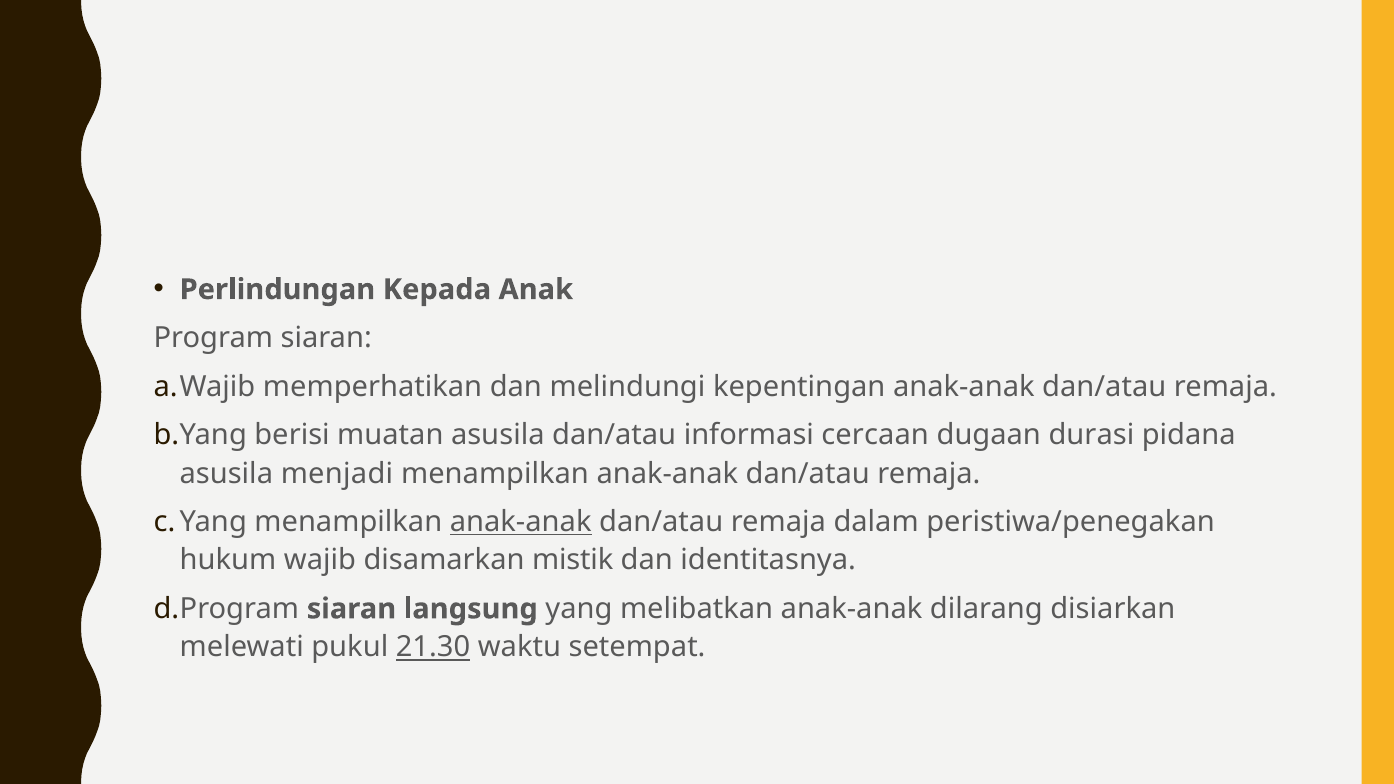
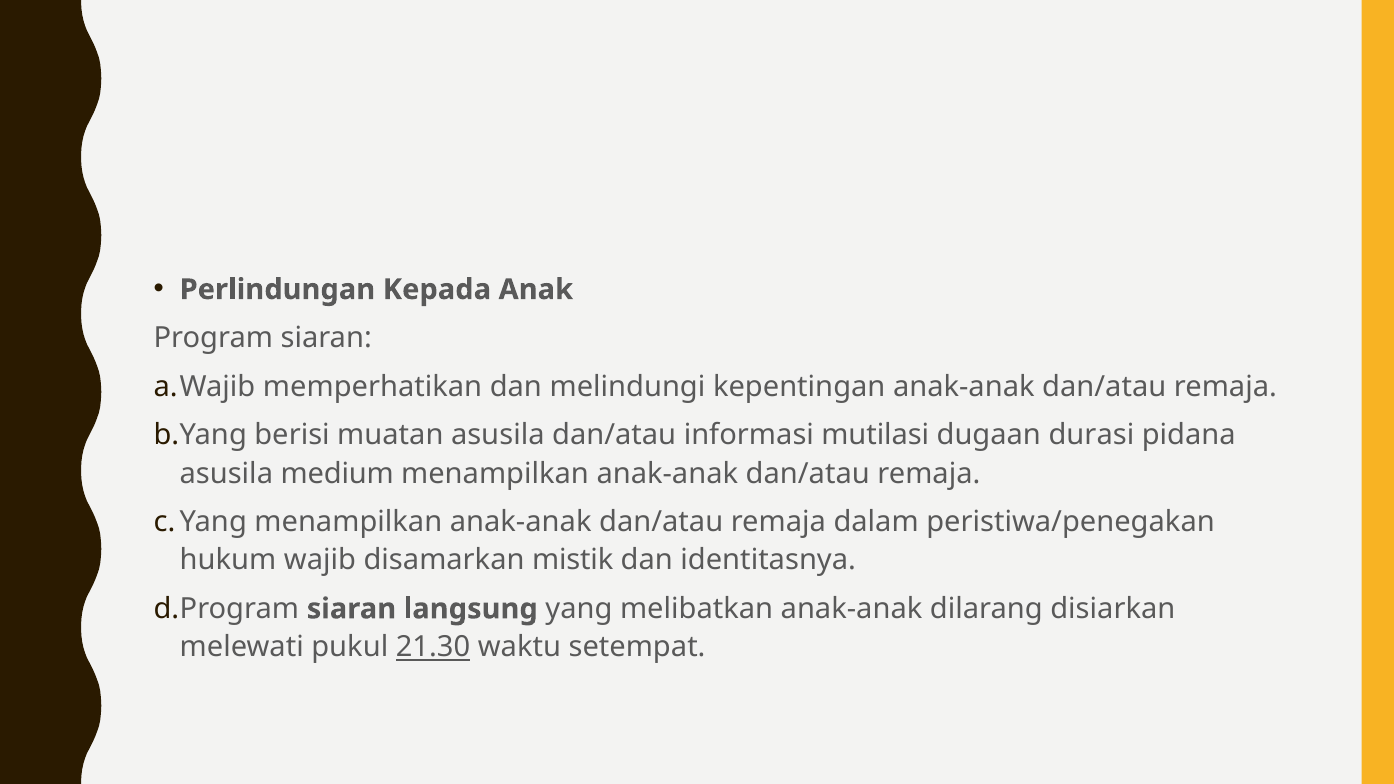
cercaan: cercaan -> mutilasi
menjadi: menjadi -> medium
anak-anak at (521, 522) underline: present -> none
